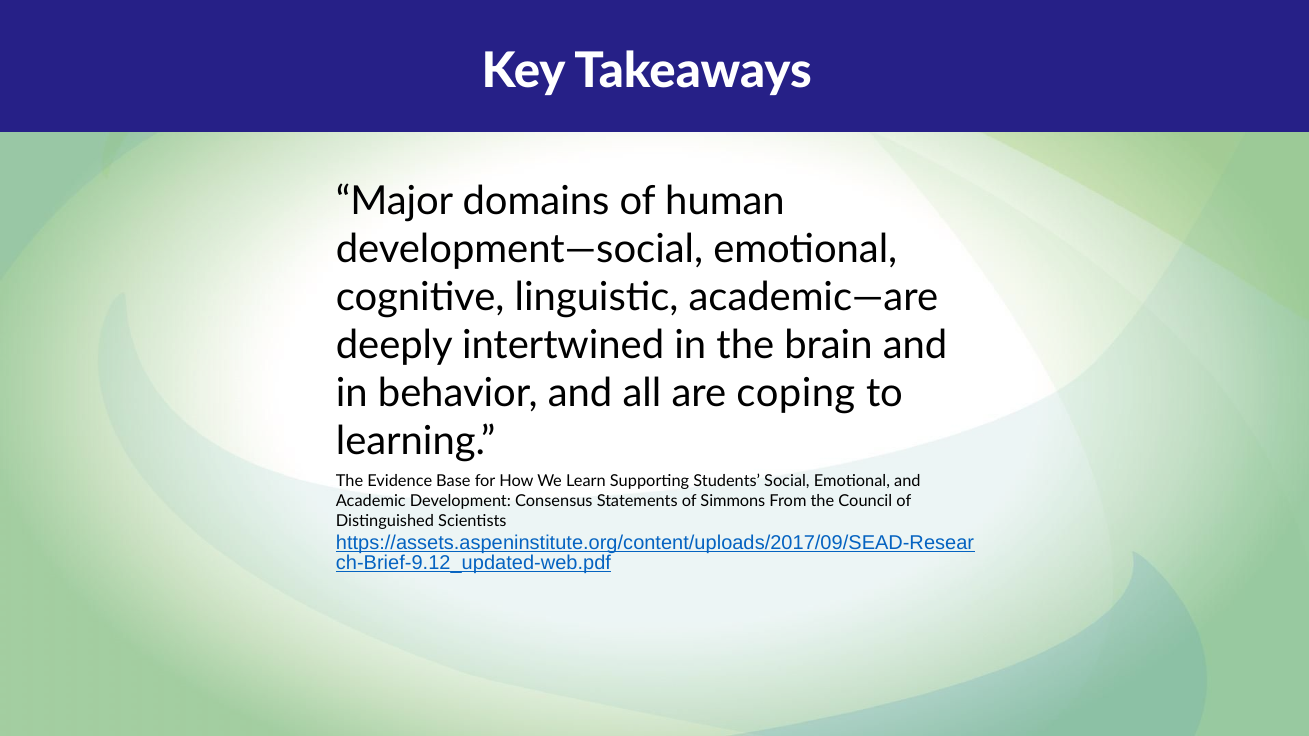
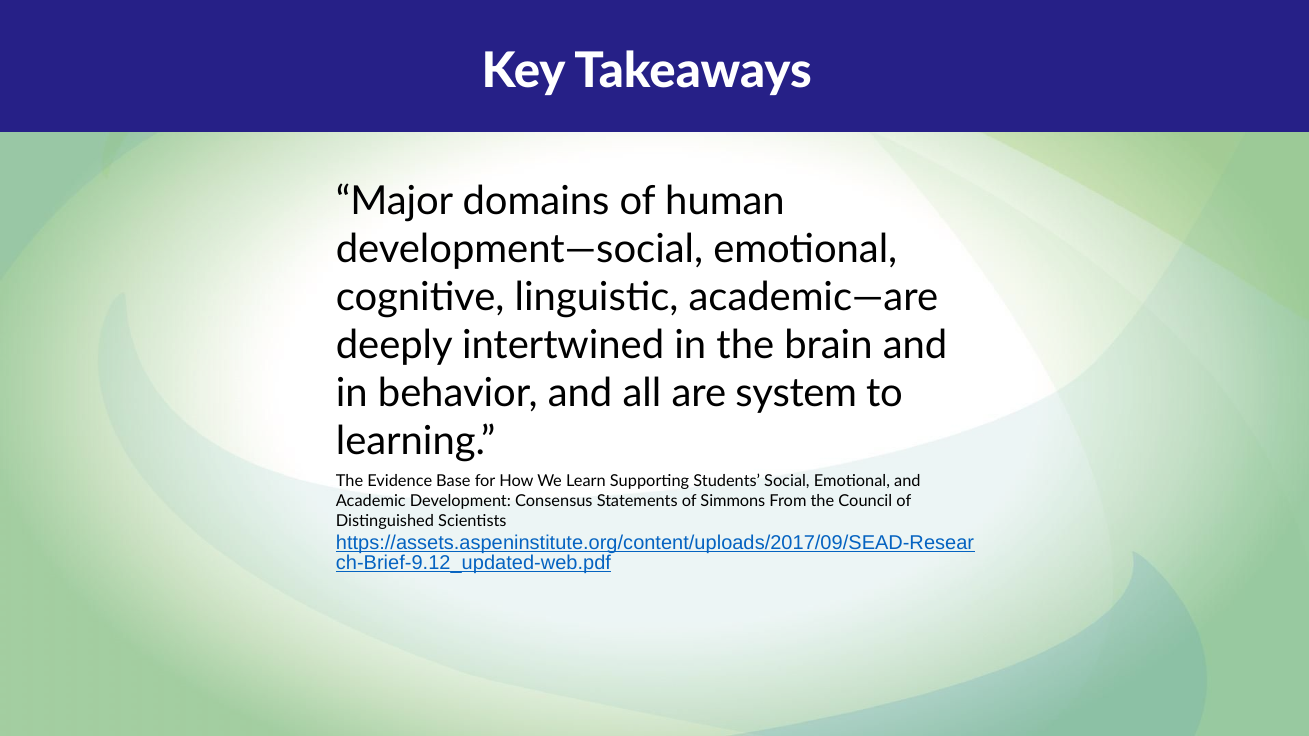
coping: coping -> system
